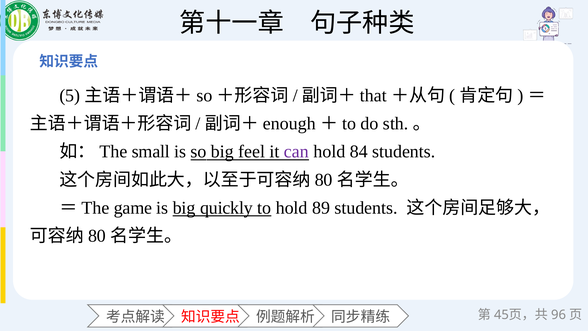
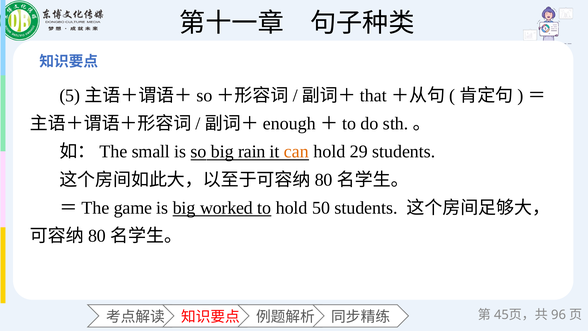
feel: feel -> rain
can colour: purple -> orange
84: 84 -> 29
quickly: quickly -> worked
89: 89 -> 50
